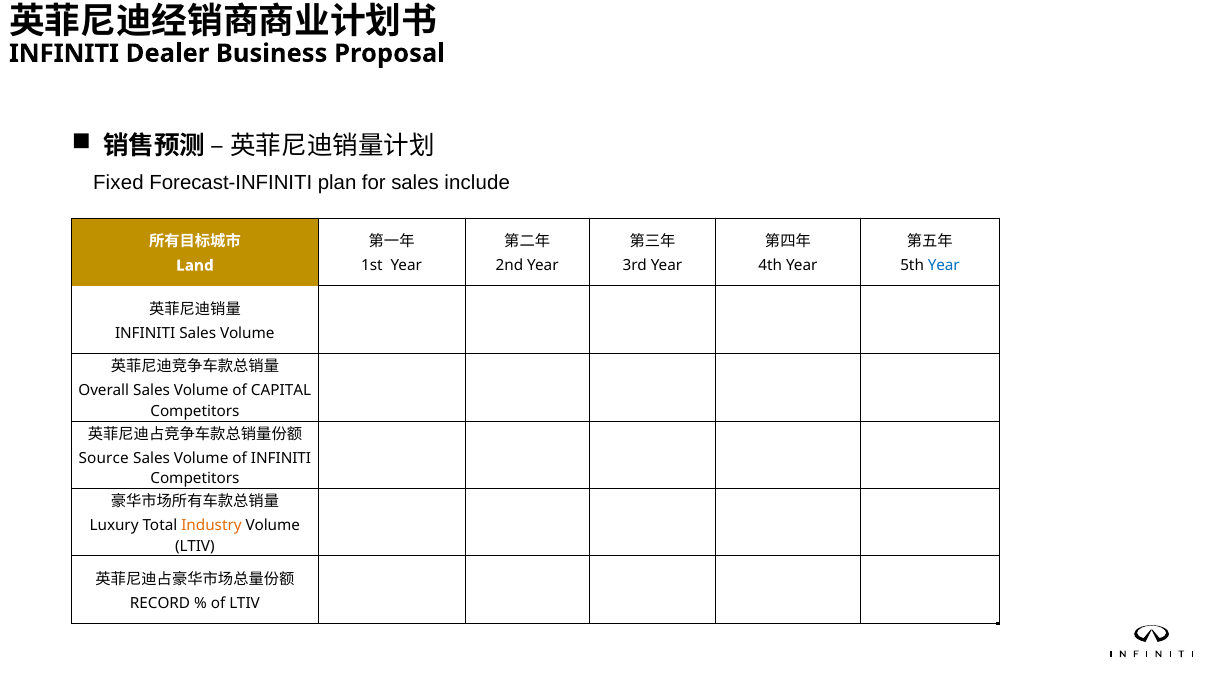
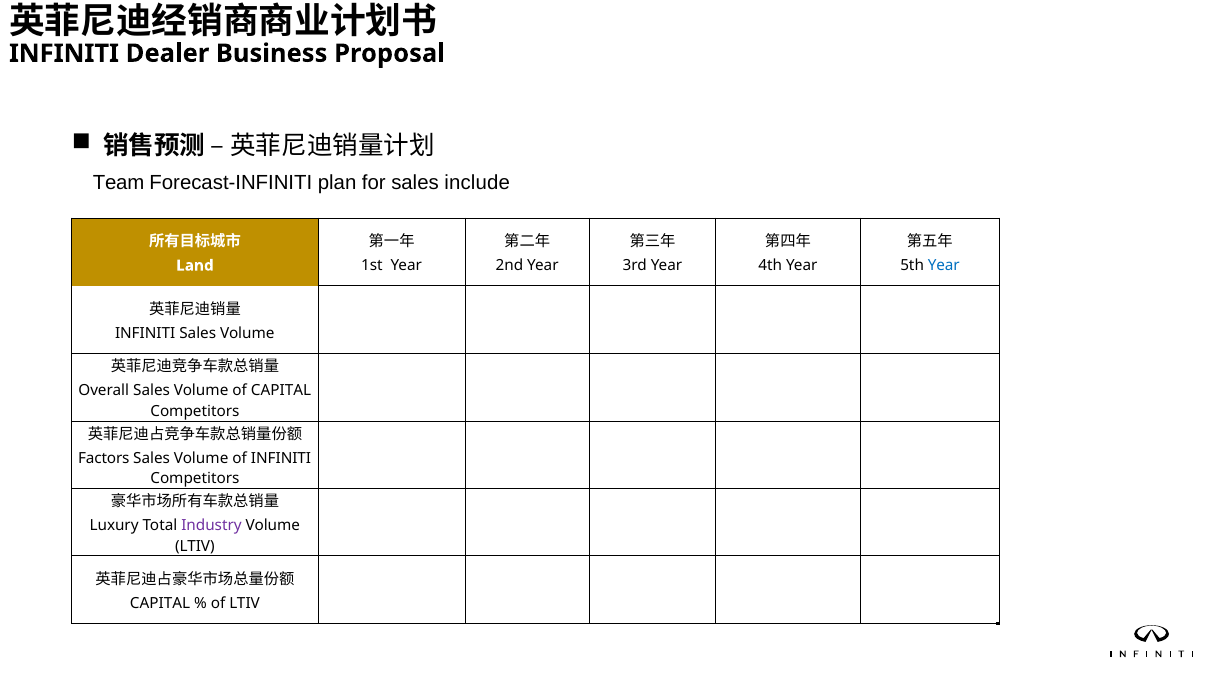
Fixed: Fixed -> Team
Source: Source -> Factors
Industry colour: orange -> purple
RECORD at (160, 603): RECORD -> CAPITAL
